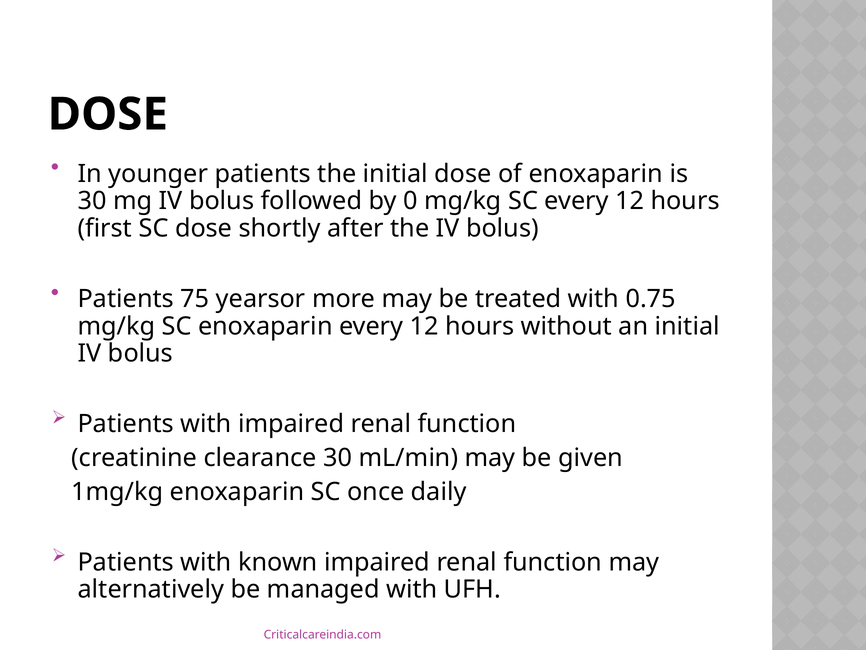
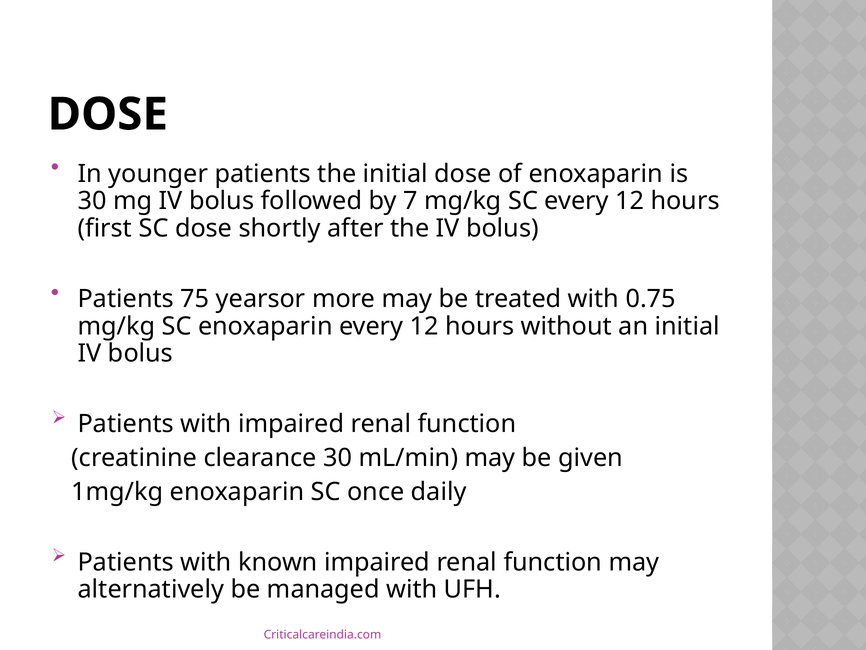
0: 0 -> 7
